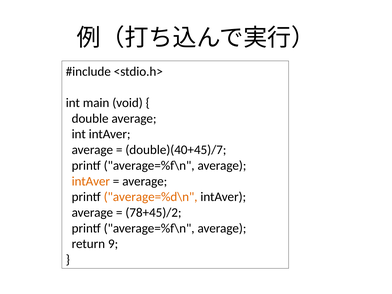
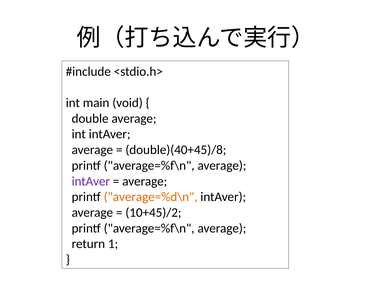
double)(40+45)/7: double)(40+45)/7 -> double)(40+45)/8
intAver at (91, 181) colour: orange -> purple
78+45)/2: 78+45)/2 -> 10+45)/2
9: 9 -> 1
